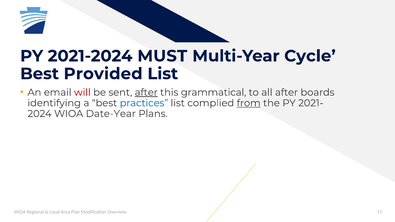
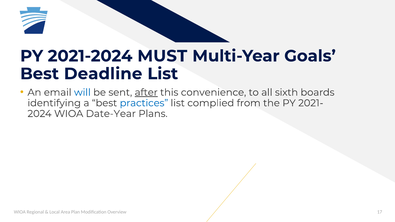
Cycle: Cycle -> Goals
Provided: Provided -> Deadline
will colour: red -> blue
grammatical: grammatical -> convenience
all after: after -> sixth
from underline: present -> none
